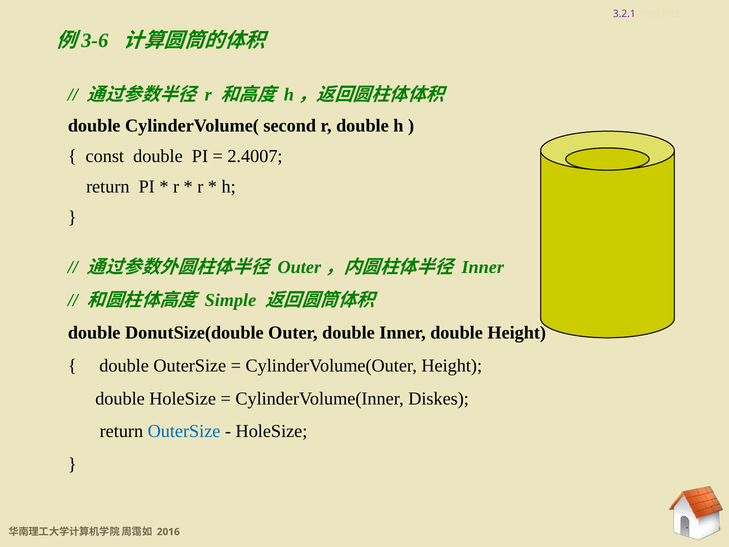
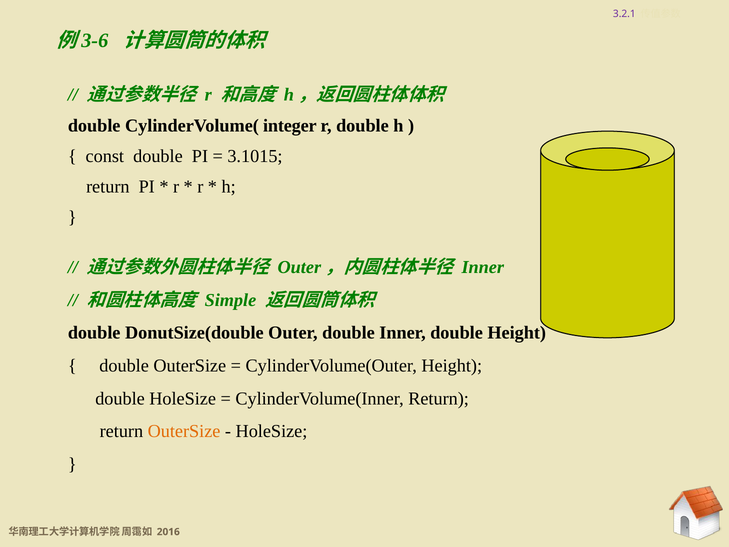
second: second -> integer
2.4007: 2.4007 -> 3.1015
CylinderVolume(Inner Diskes: Diskes -> Return
OuterSize at (184, 431) colour: blue -> orange
